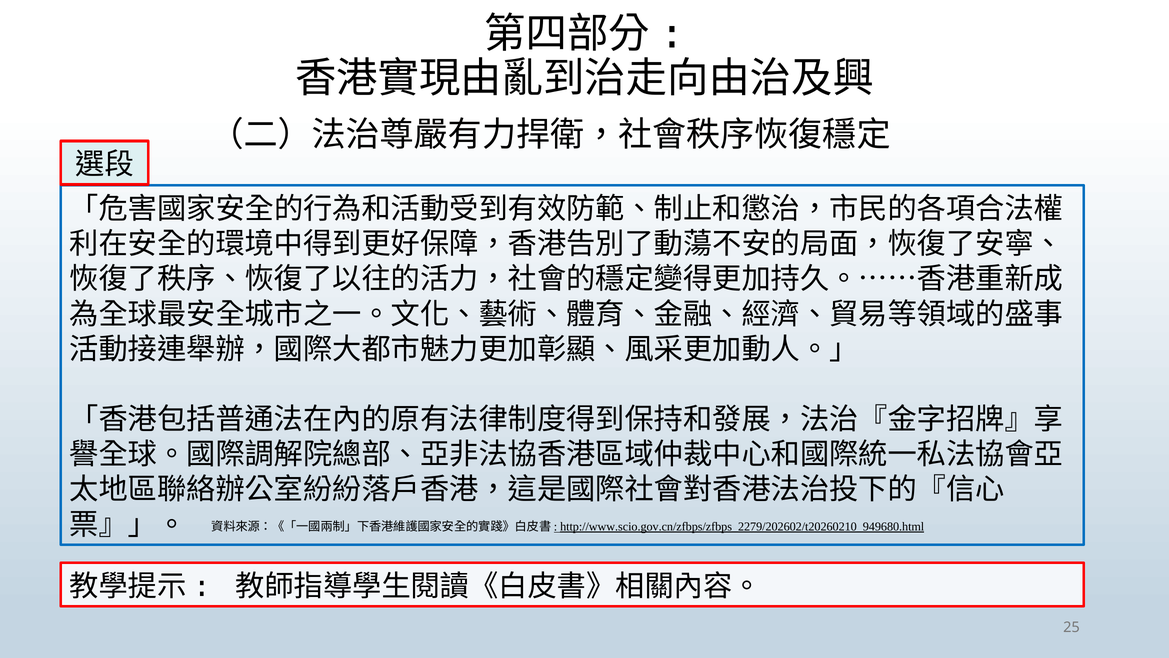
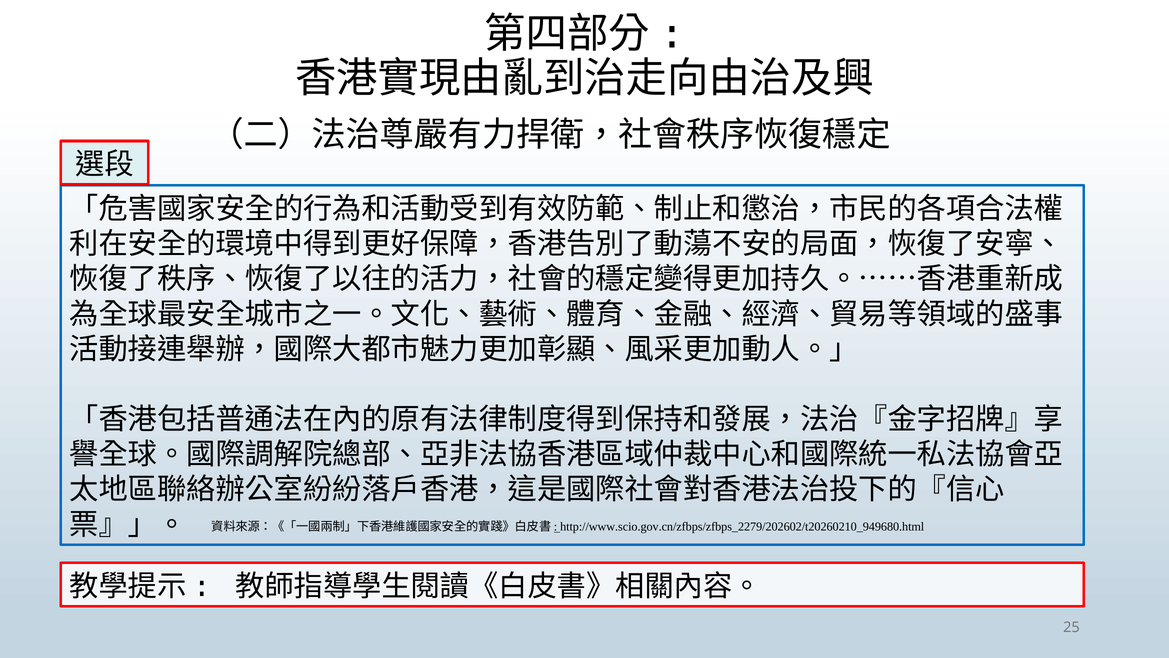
http://www.scio.gov.cn/zfbps/zfbps_2279/202602/t20260210_949680.html underline: present -> none
